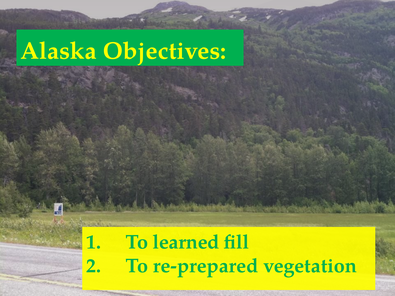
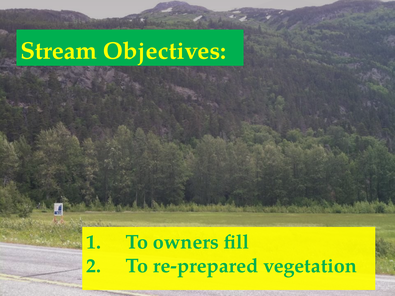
Alaska: Alaska -> Stream
learned: learned -> owners
